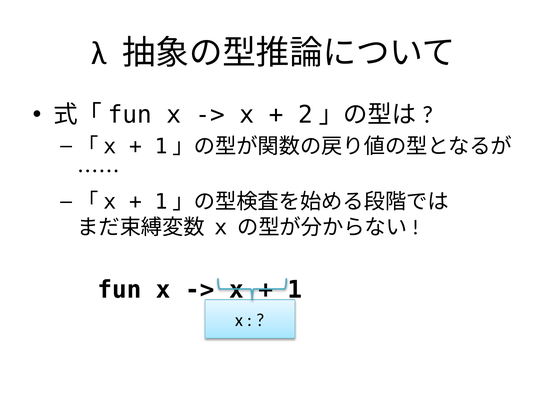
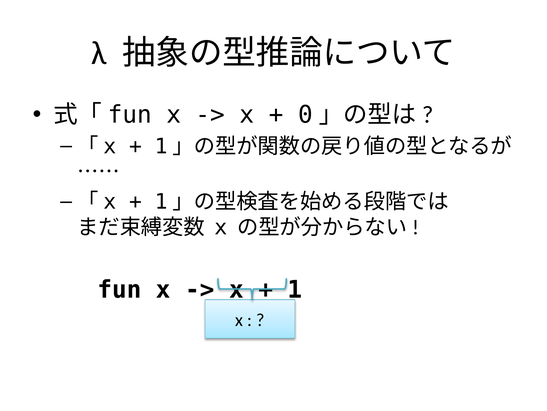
2: 2 -> 0
